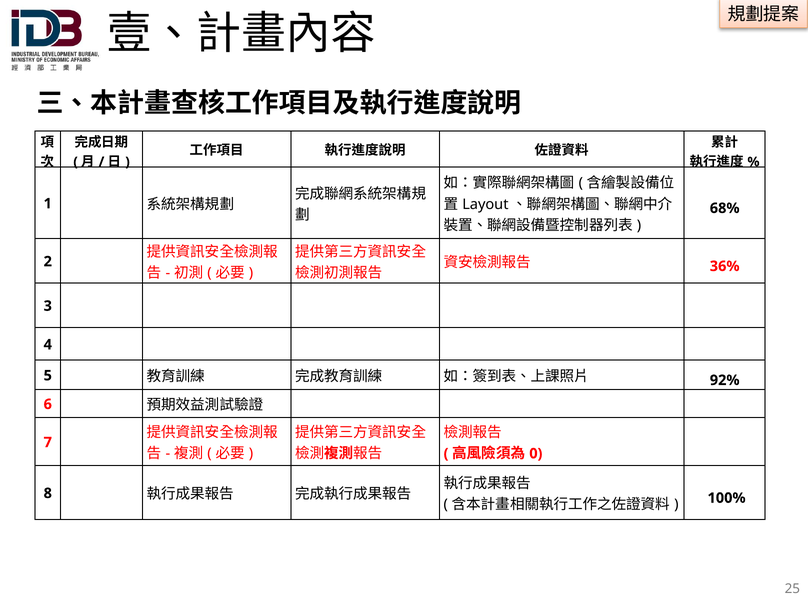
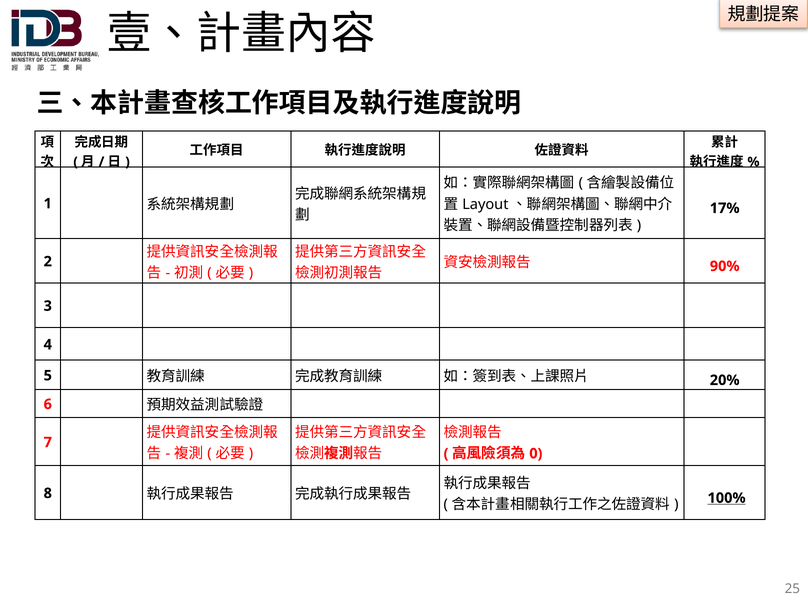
68%: 68% -> 17%
36%: 36% -> 90%
92%: 92% -> 20%
100% underline: none -> present
